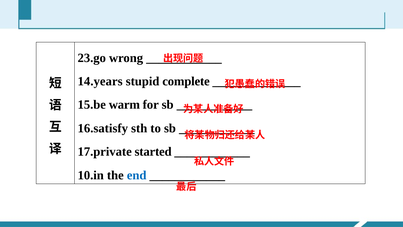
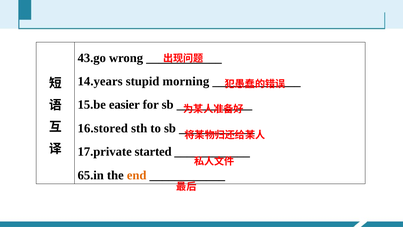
23.go: 23.go -> 43.go
complete: complete -> morning
warm: warm -> easier
16.satisfy: 16.satisfy -> 16.stored
10.in: 10.in -> 65.in
end colour: blue -> orange
